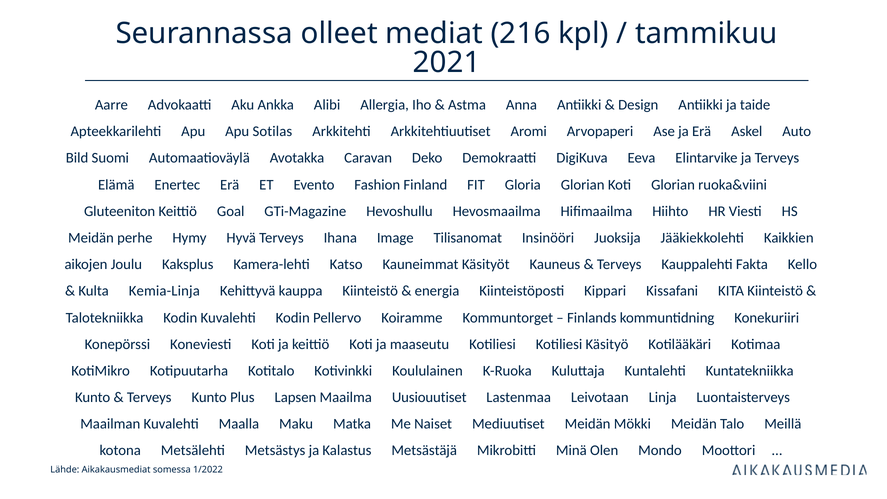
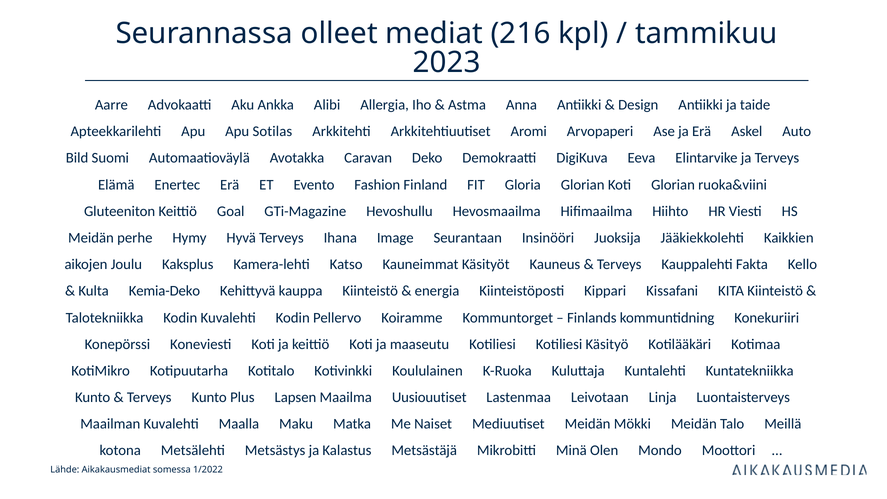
2021: 2021 -> 2023
Tilisanomat: Tilisanomat -> Seurantaan
Kemia-Linja: Kemia-Linja -> Kemia-Deko
